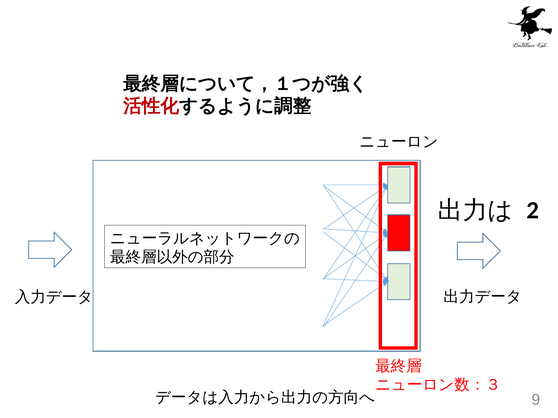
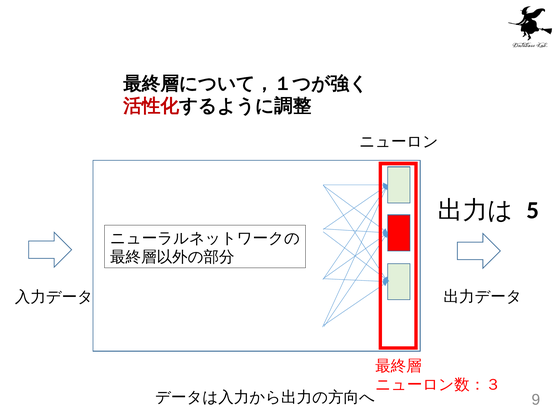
2: 2 -> 5
